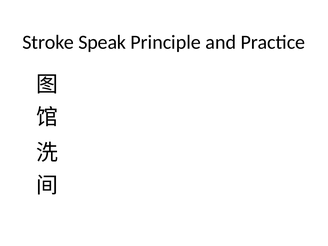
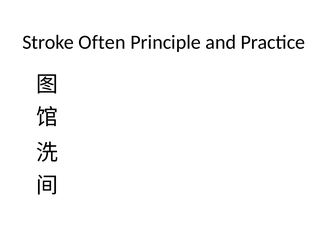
Speak: Speak -> Often
